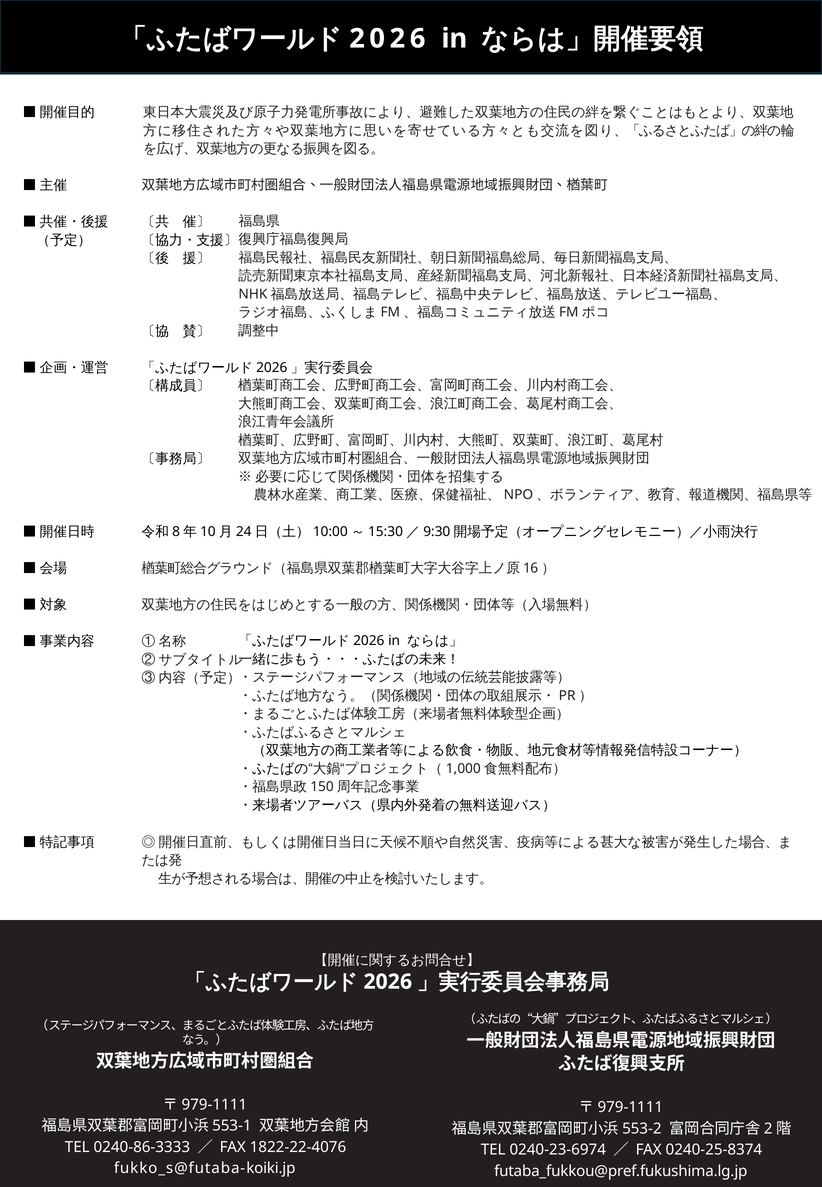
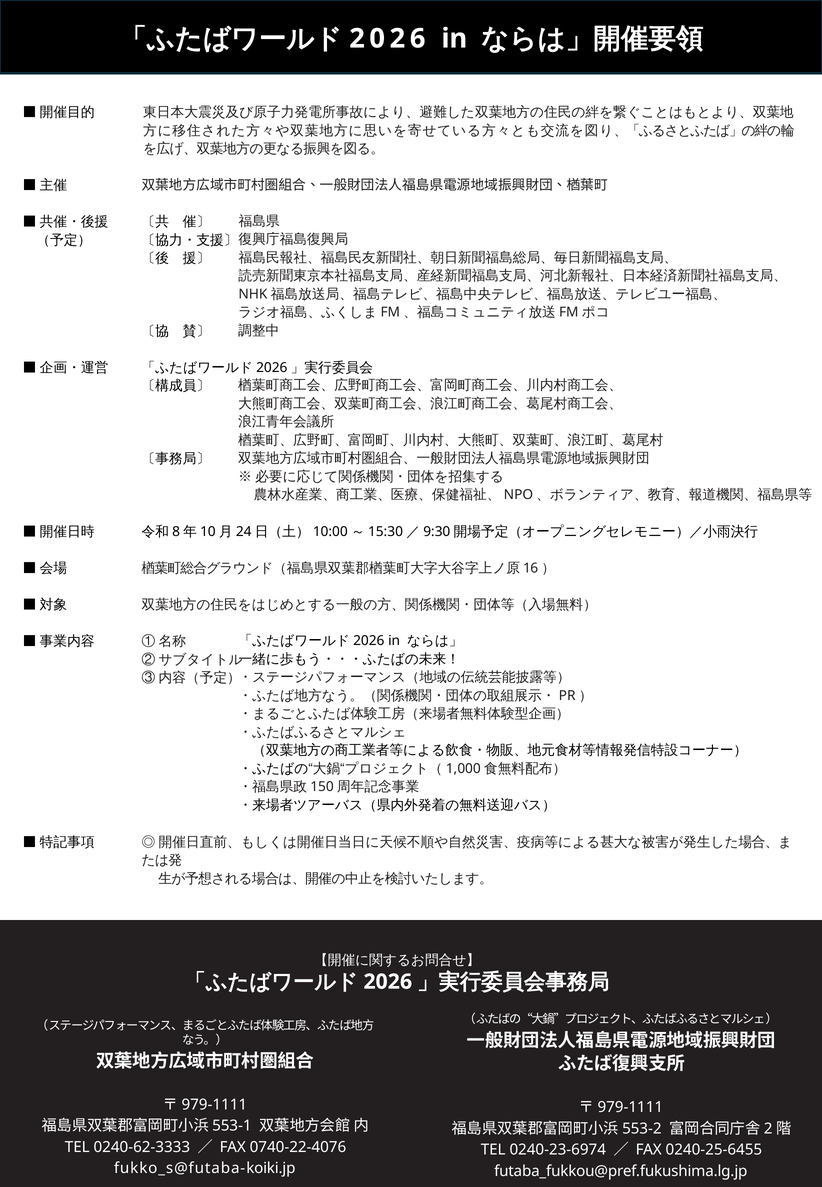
0240-86-3333: 0240-86-3333 -> 0240-62-3333
1822-22-4076: 1822-22-4076 -> 0740-22-4076
0240-25-8374: 0240-25-8374 -> 0240-25-6455
